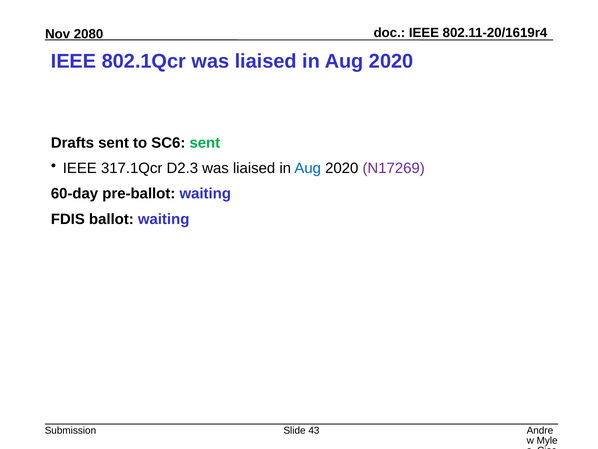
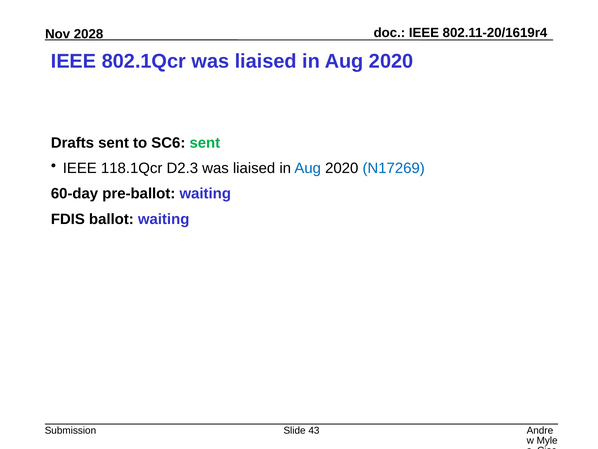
2080: 2080 -> 2028
317.1Qcr: 317.1Qcr -> 118.1Qcr
N17269 colour: purple -> blue
